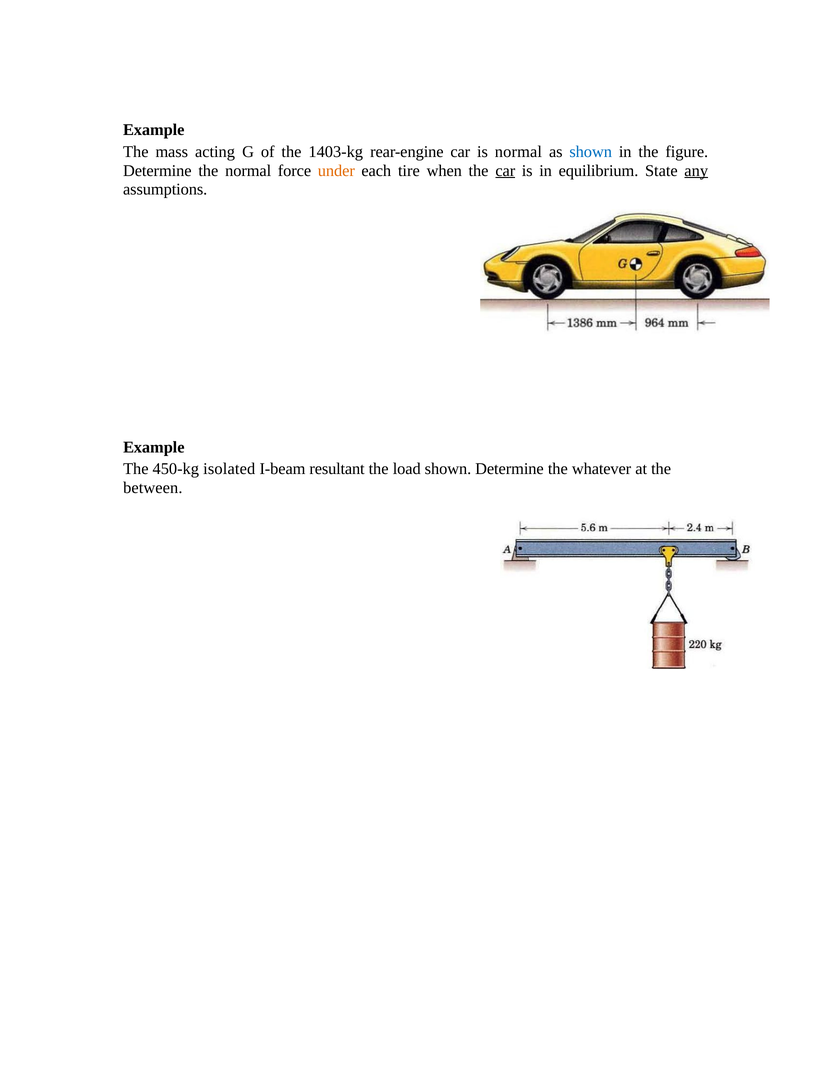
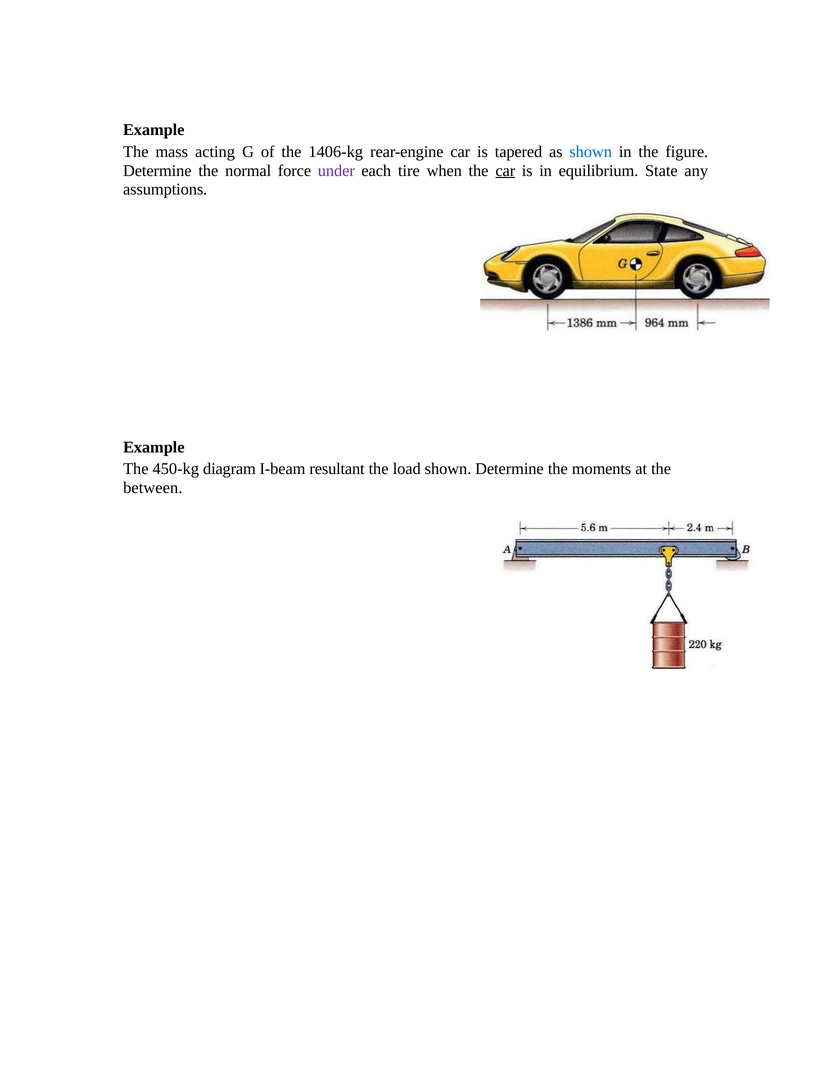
1403-kg: 1403-kg -> 1406-kg
is normal: normal -> tapered
under colour: orange -> purple
any underline: present -> none
isolated: isolated -> diagram
whatever: whatever -> moments
